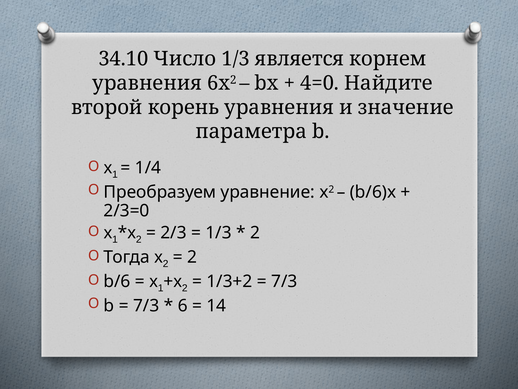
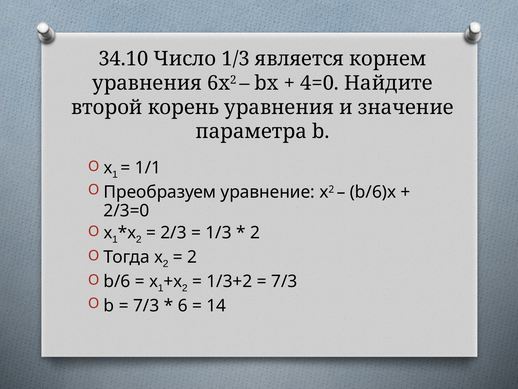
1/4: 1/4 -> 1/1
